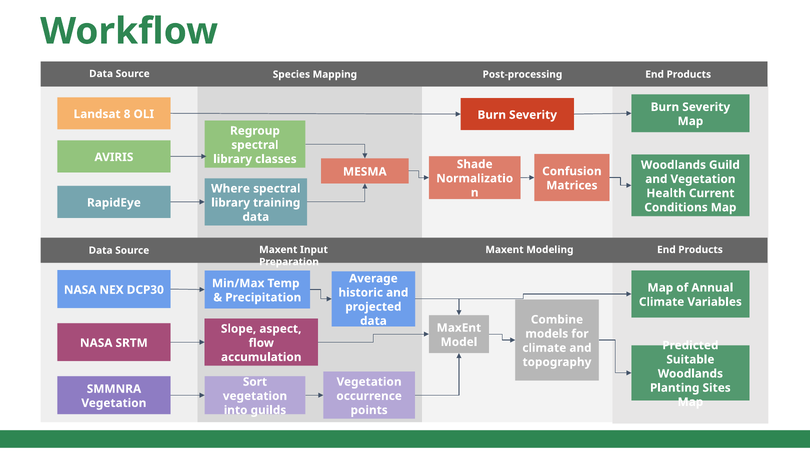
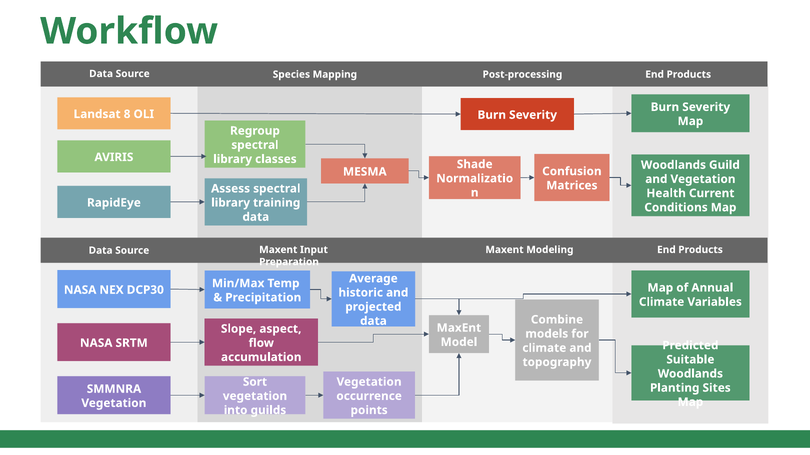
Where: Where -> Assess
